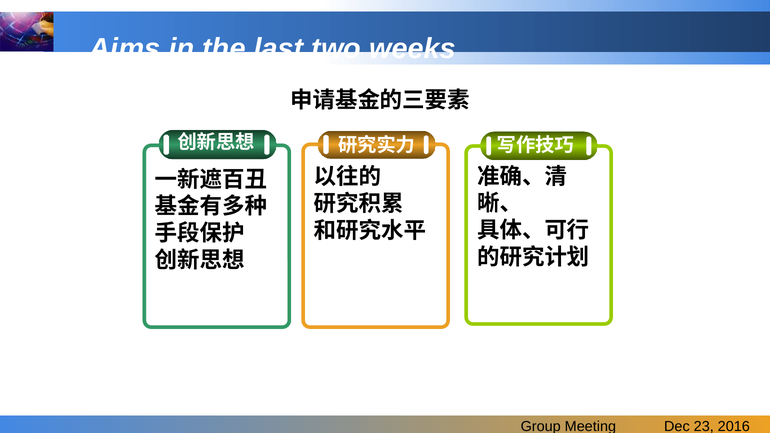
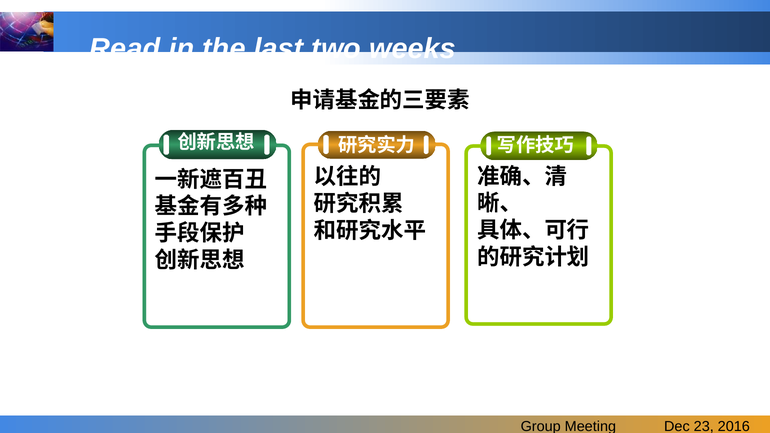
Aims: Aims -> Read
